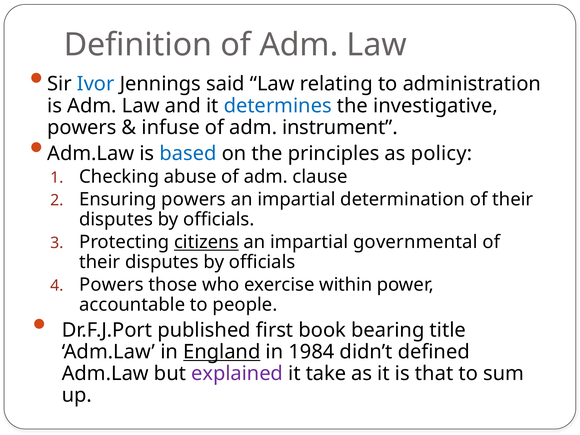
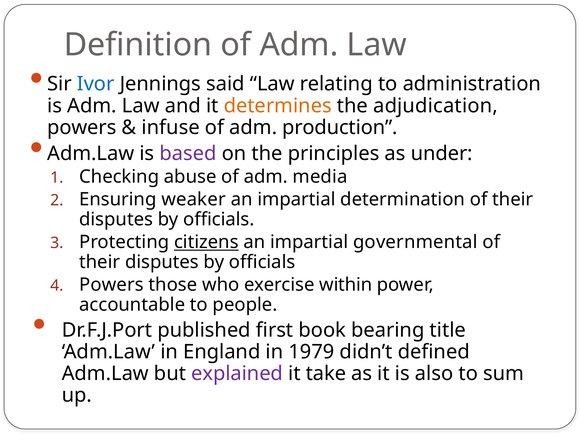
determines colour: blue -> orange
investigative: investigative -> adjudication
instrument: instrument -> production
based colour: blue -> purple
policy: policy -> under
clause: clause -> media
Ensuring powers: powers -> weaker
England underline: present -> none
1984: 1984 -> 1979
that: that -> also
